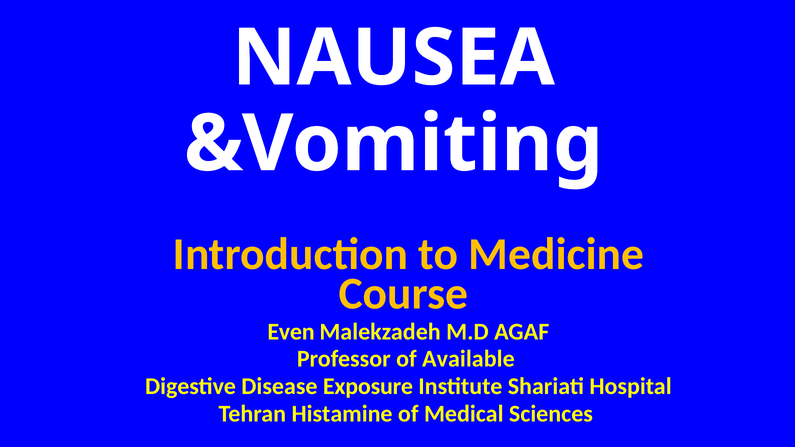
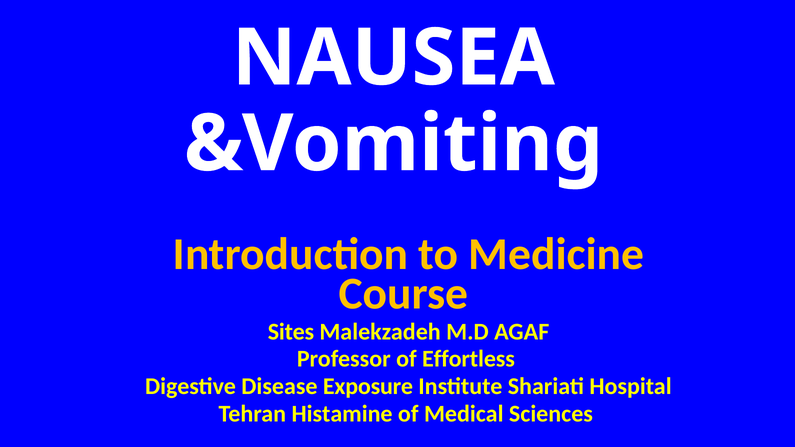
Even: Even -> Sites
Available: Available -> Effortless
